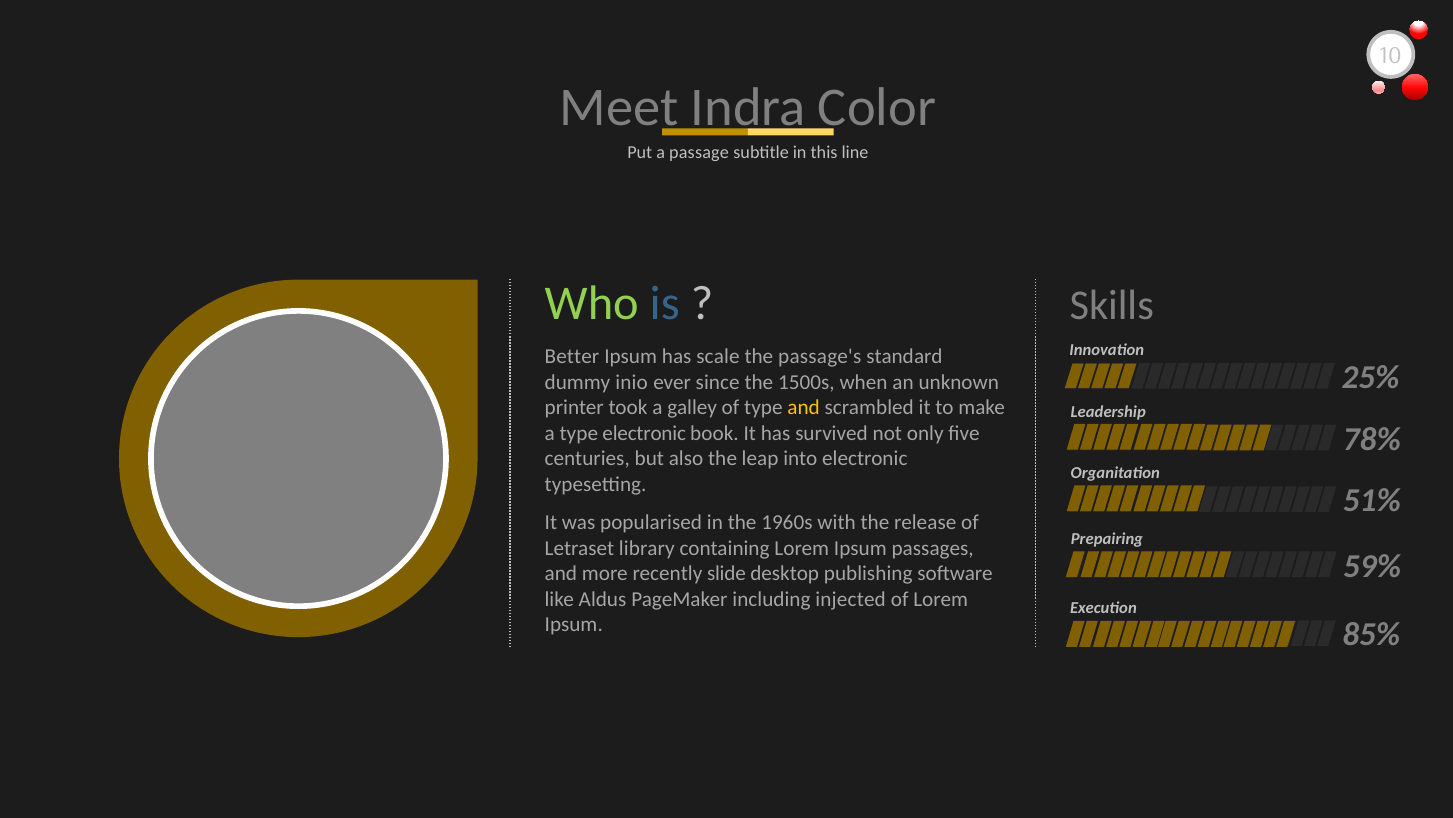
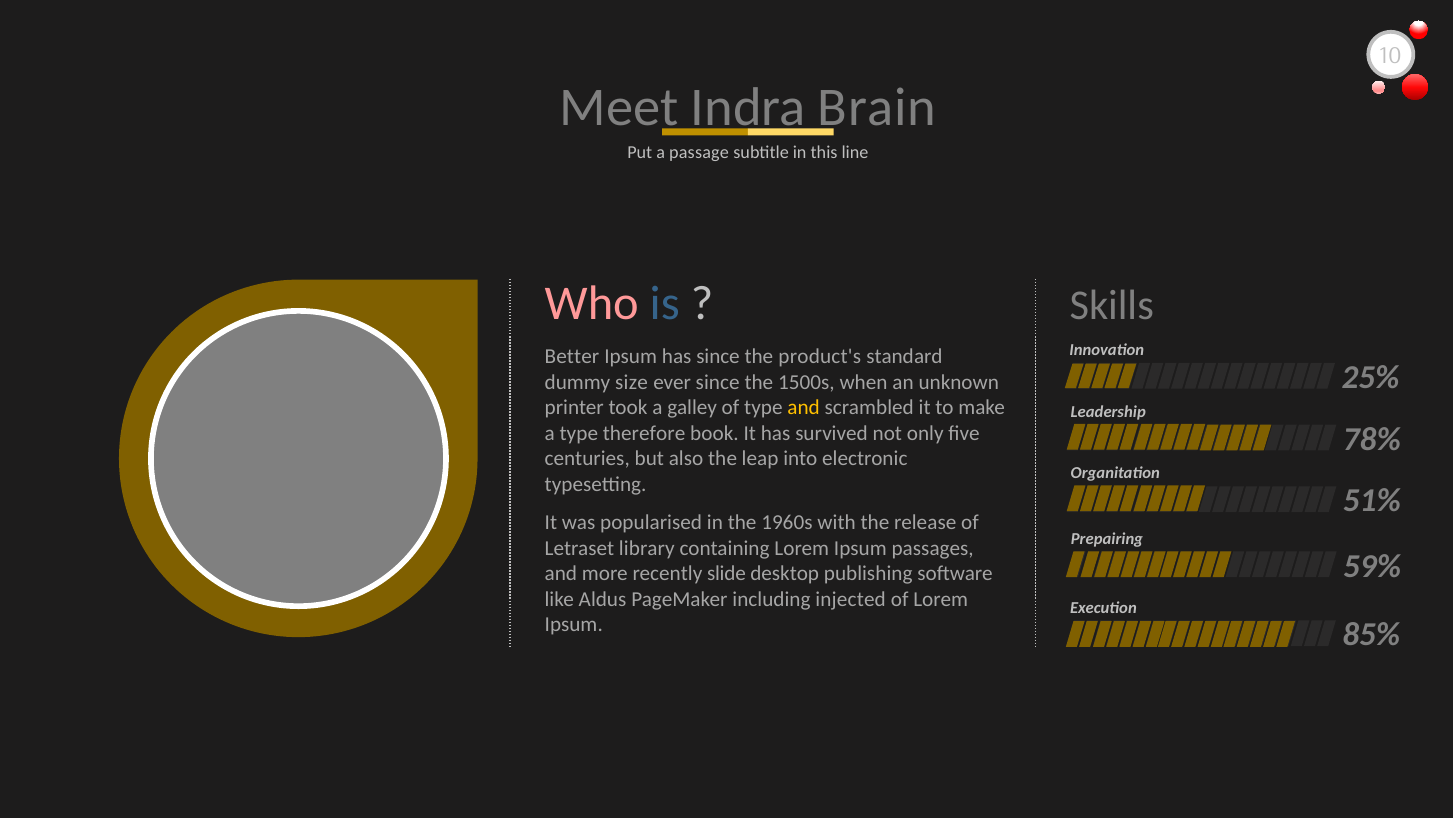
Color: Color -> Brain
Who colour: light green -> pink
has scale: scale -> since
passage's: passage's -> product's
inio: inio -> size
type electronic: electronic -> therefore
